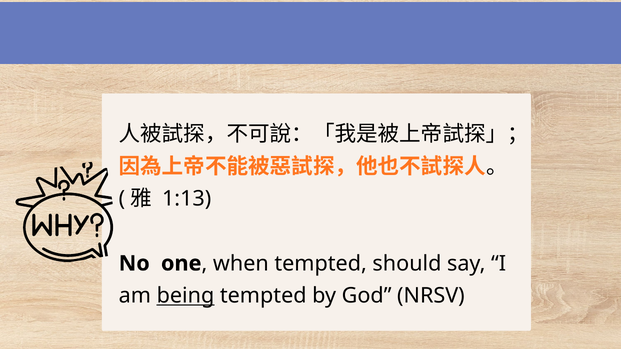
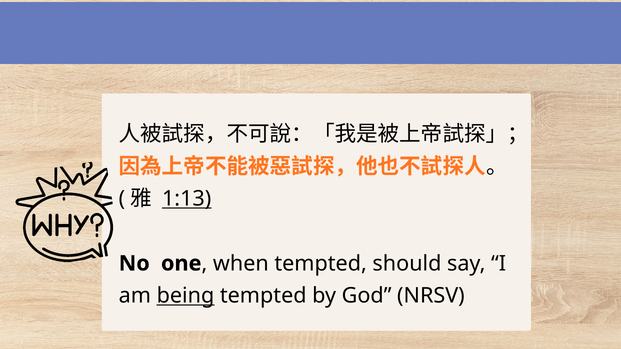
1:13 underline: none -> present
